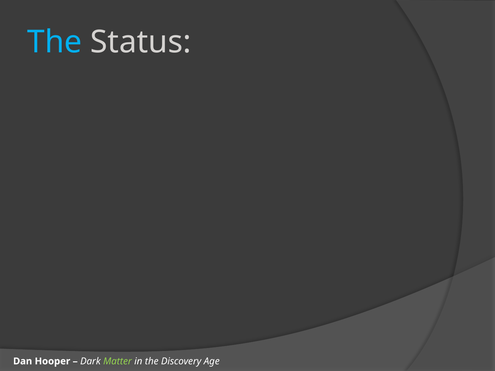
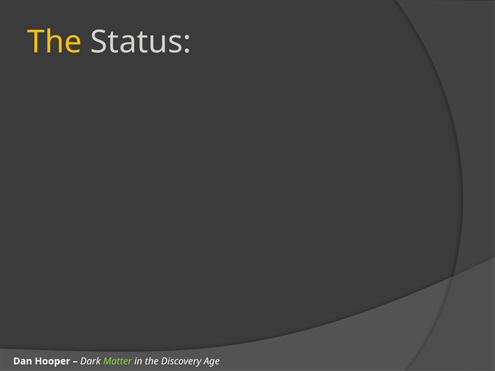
The at (55, 42) colour: light blue -> yellow
